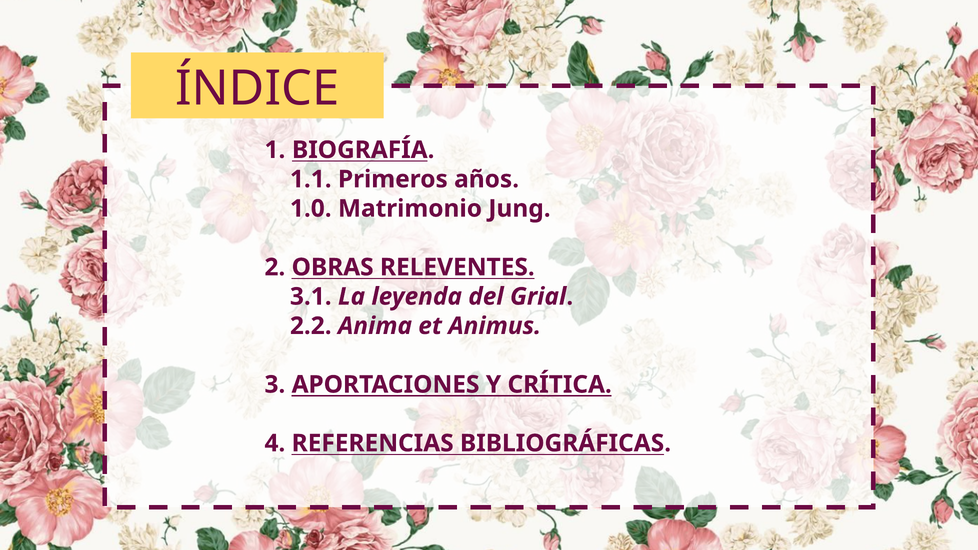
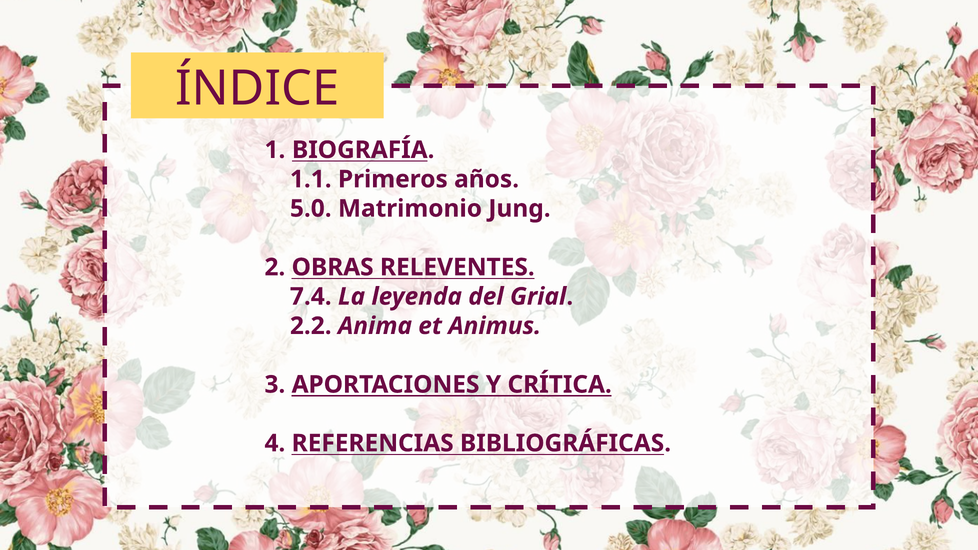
1.0: 1.0 -> 5.0
3.1: 3.1 -> 7.4
